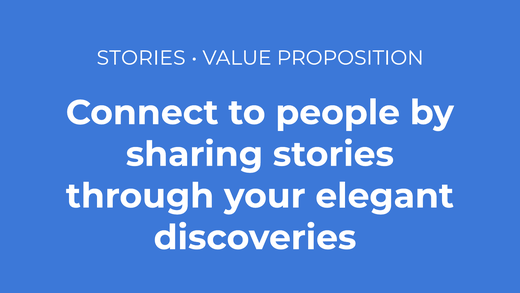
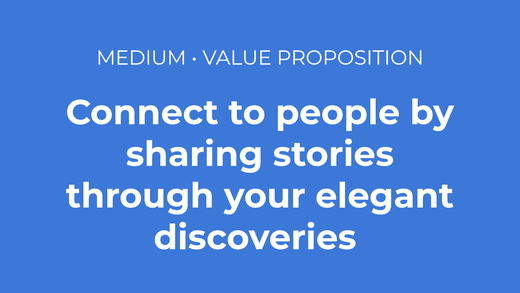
STORIES at (141, 58): STORIES -> MEDIUM
